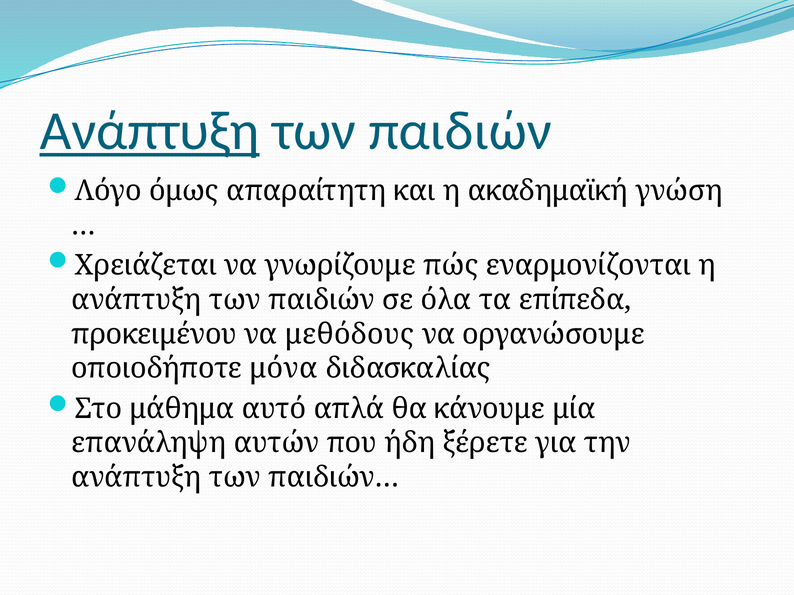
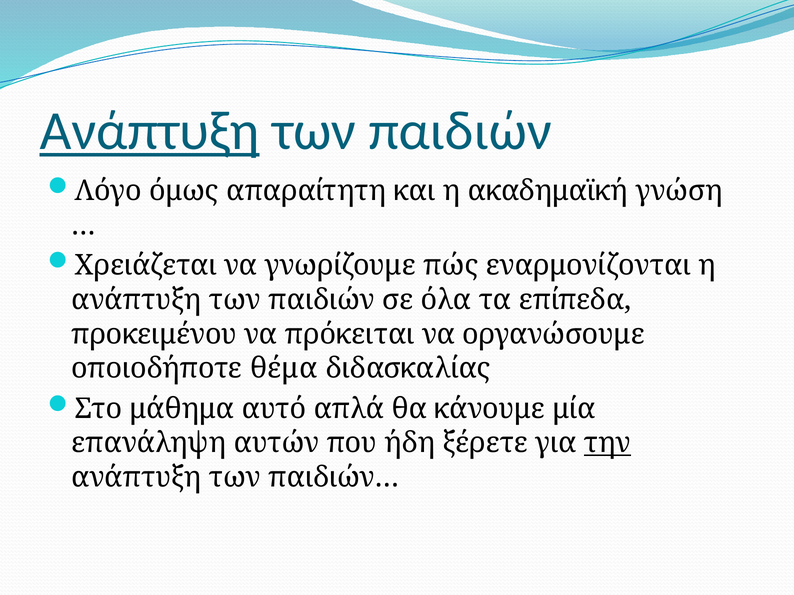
μεθόδους: μεθόδους -> πρόκειται
μόνα: μόνα -> θέμα
την underline: none -> present
